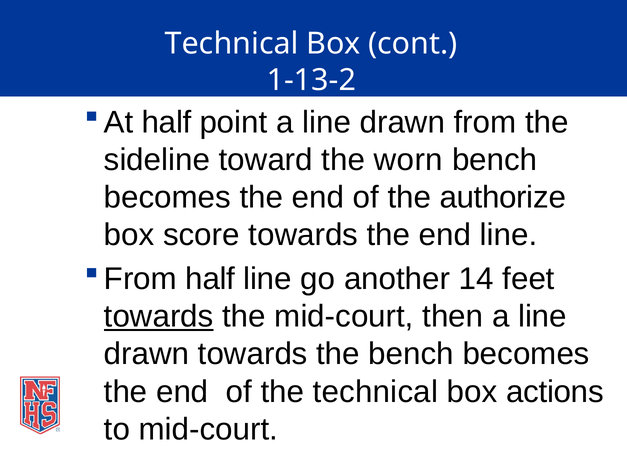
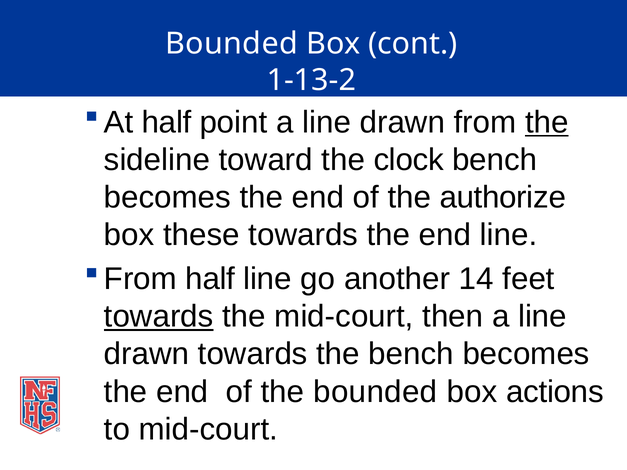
Technical at (232, 44): Technical -> Bounded
the at (547, 122) underline: none -> present
worn: worn -> clock
score: score -> these
the technical: technical -> bounded
